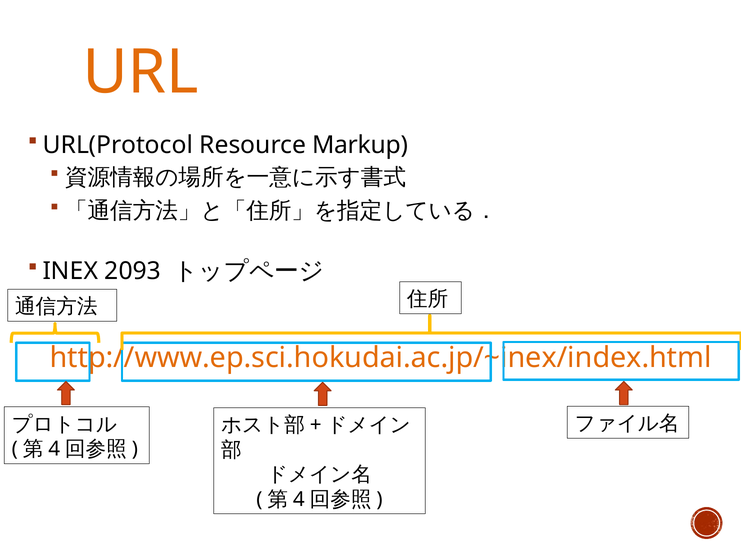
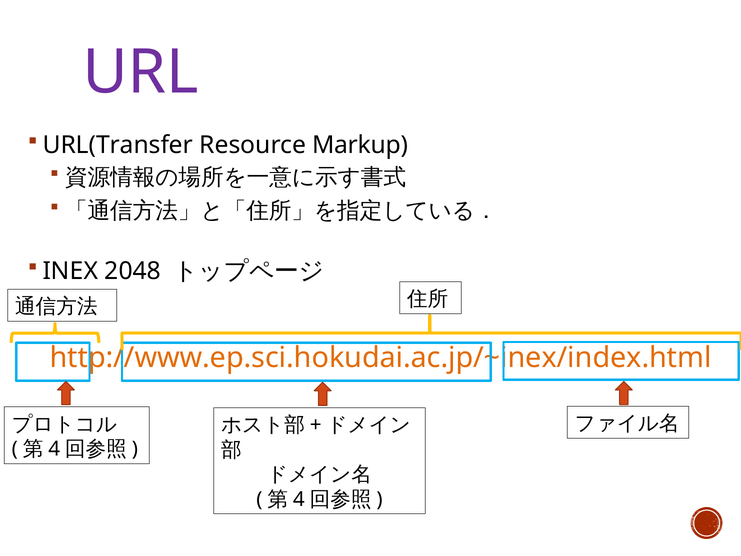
URL colour: orange -> purple
URL(Protocol: URL(Protocol -> URL(Transfer
2093: 2093 -> 2048
